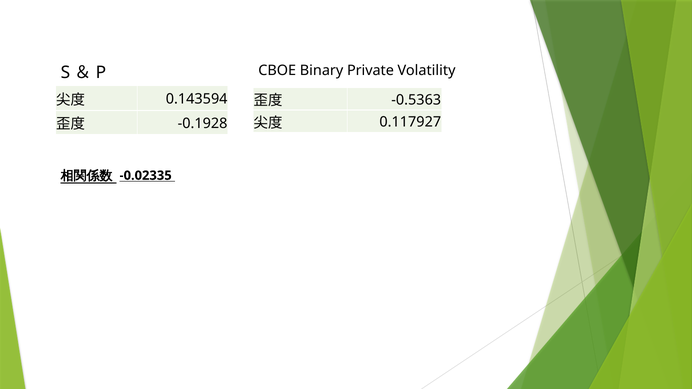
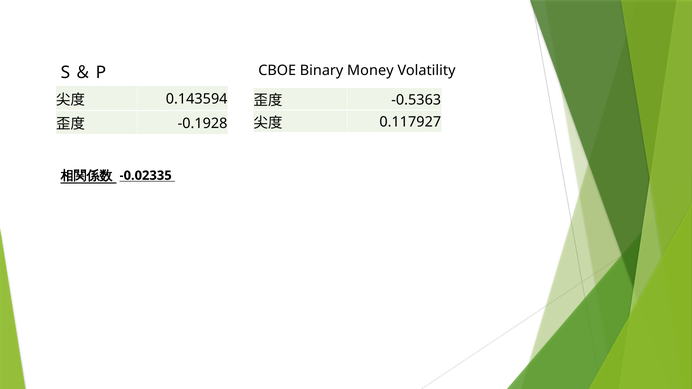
Private: Private -> Money
